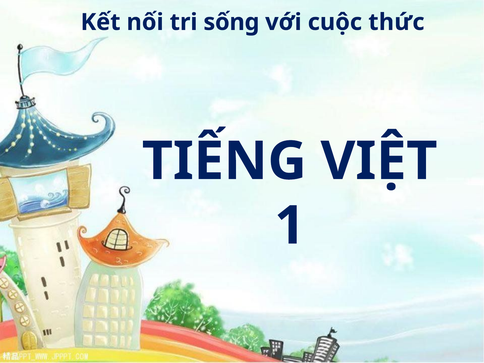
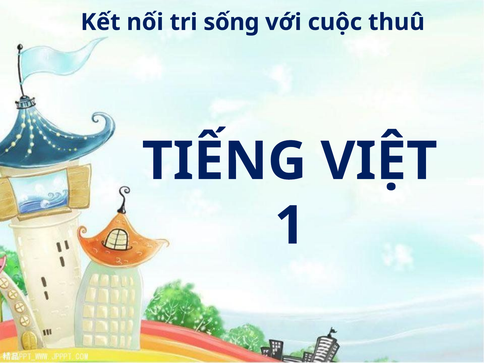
thức: thức -> thuû
